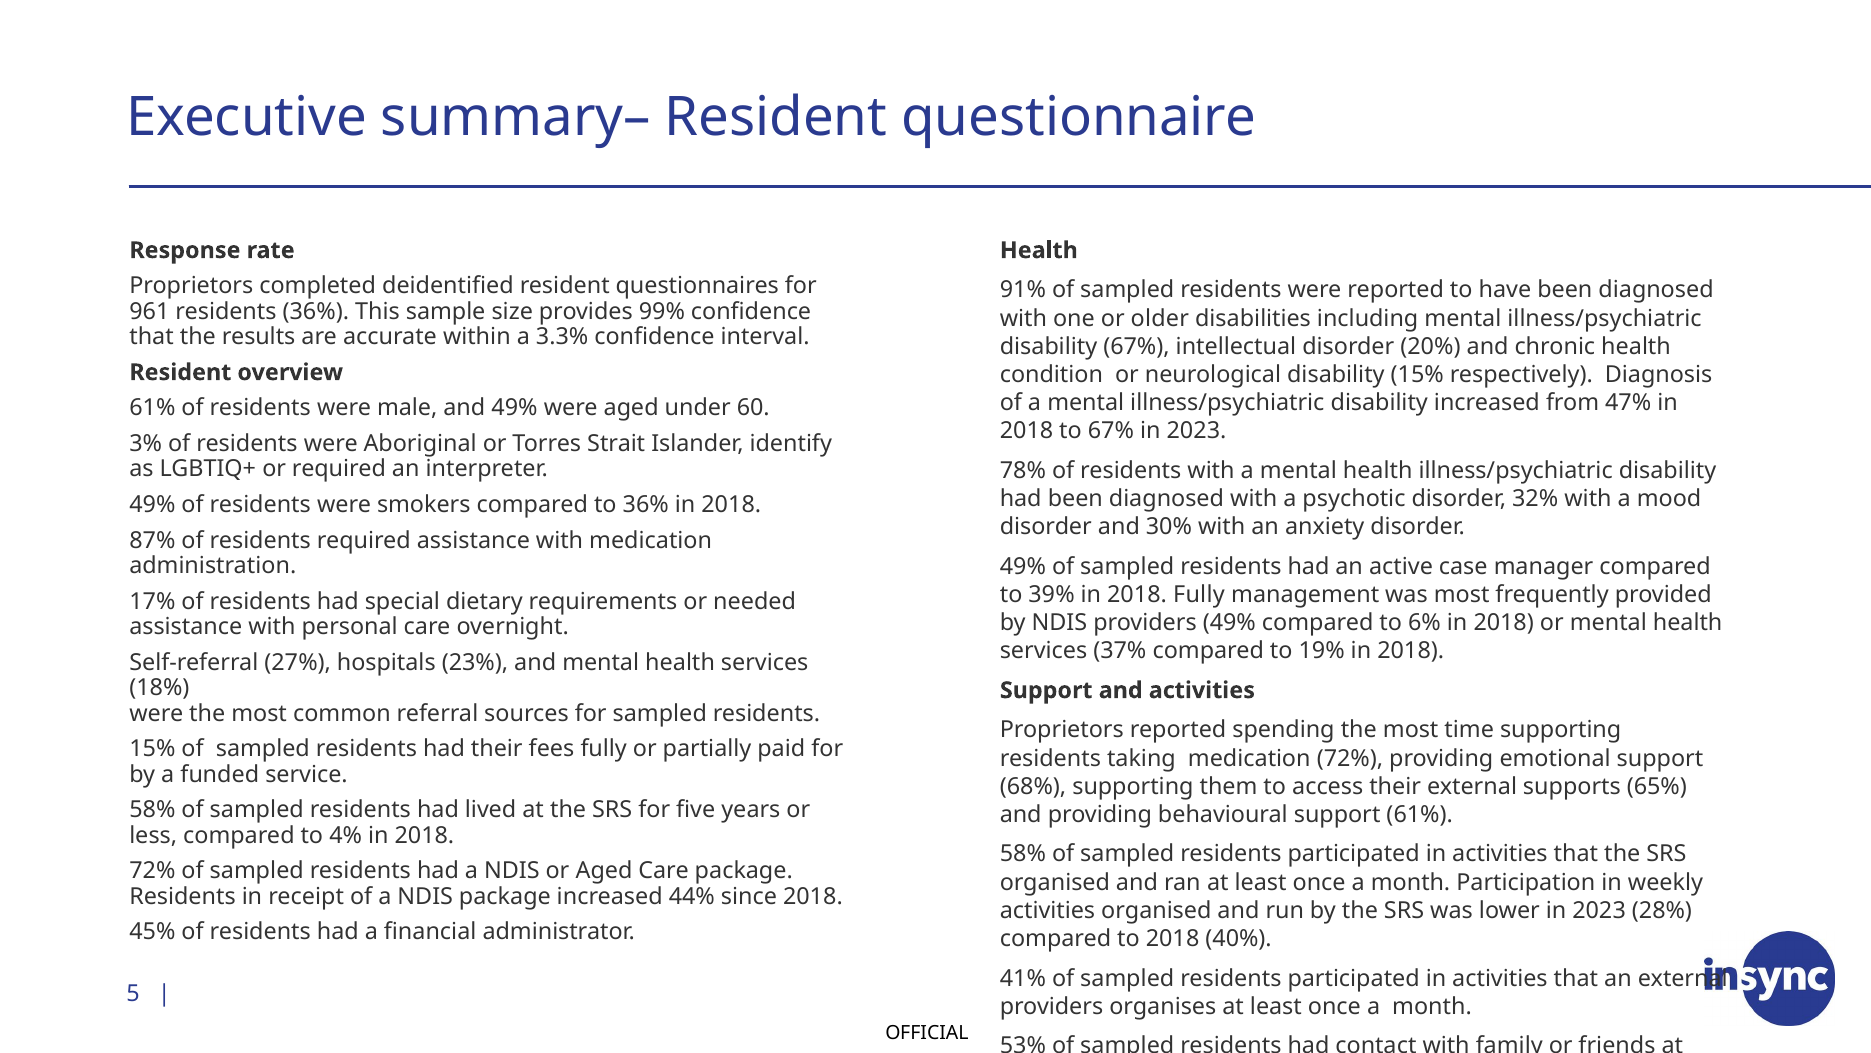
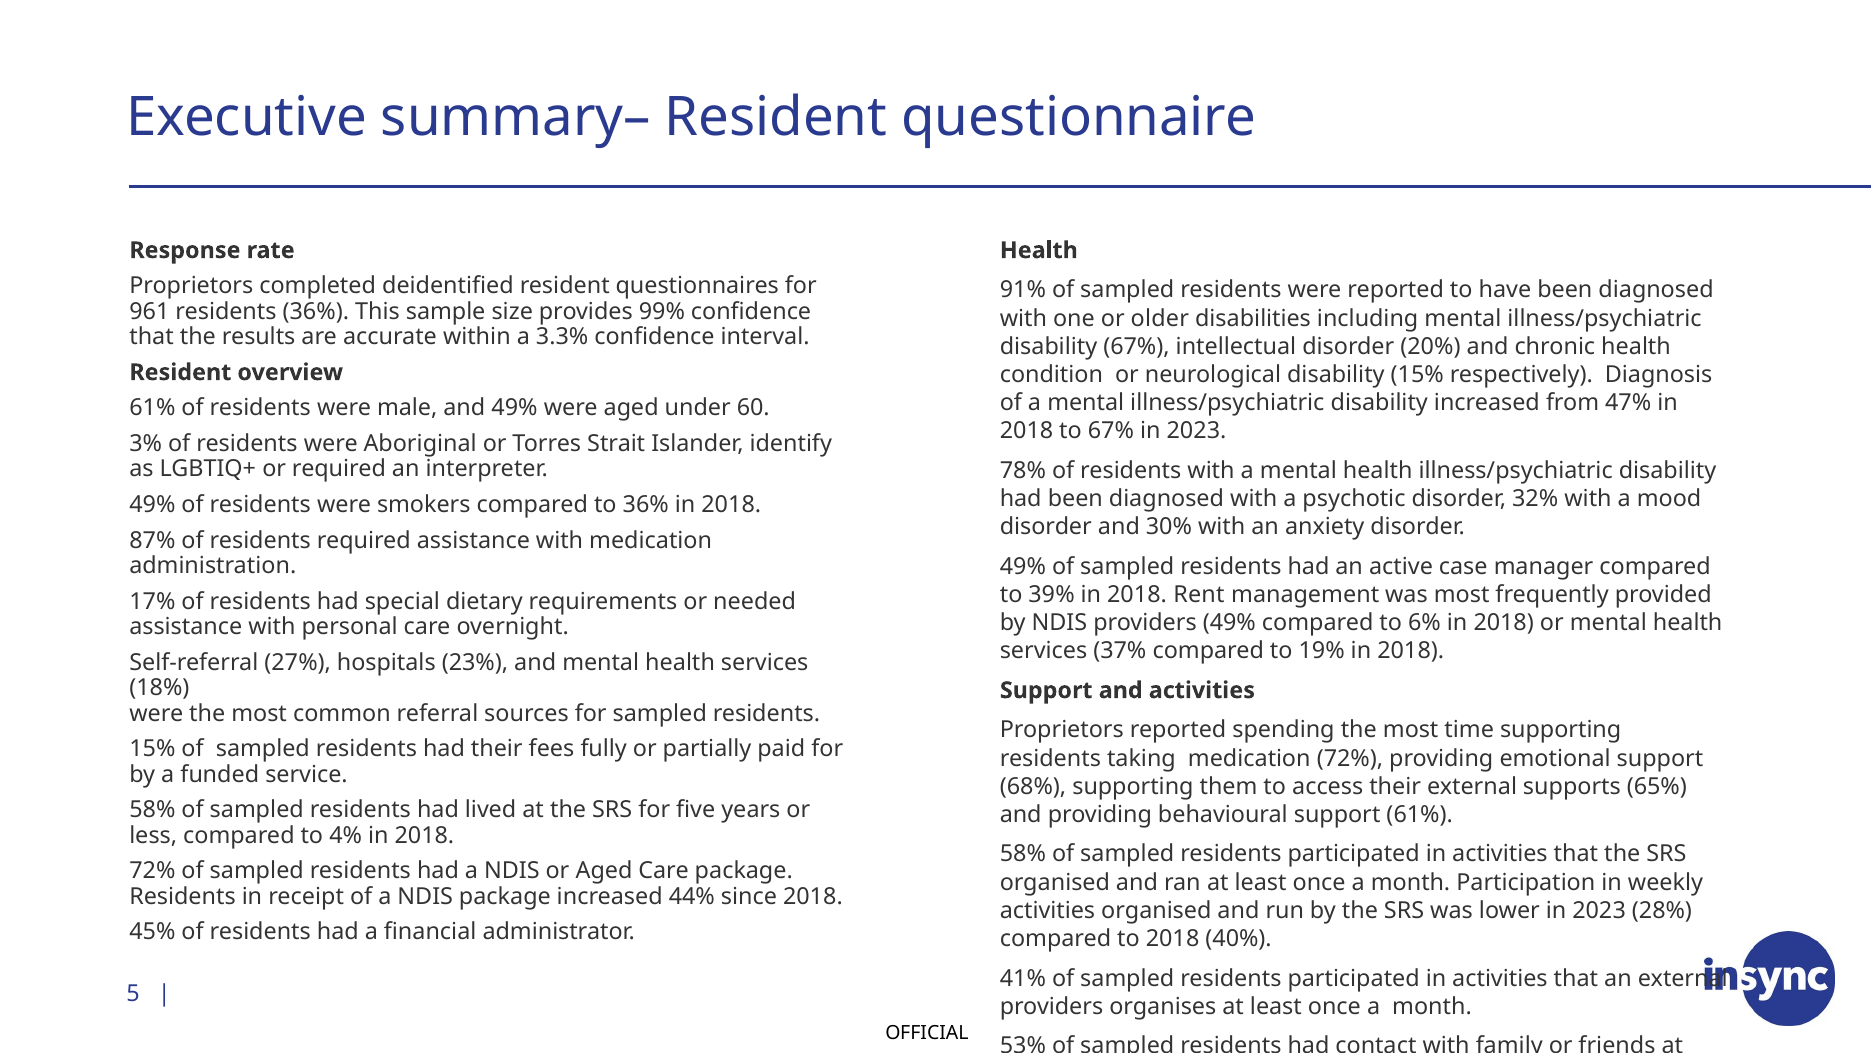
2018 Fully: Fully -> Rent
